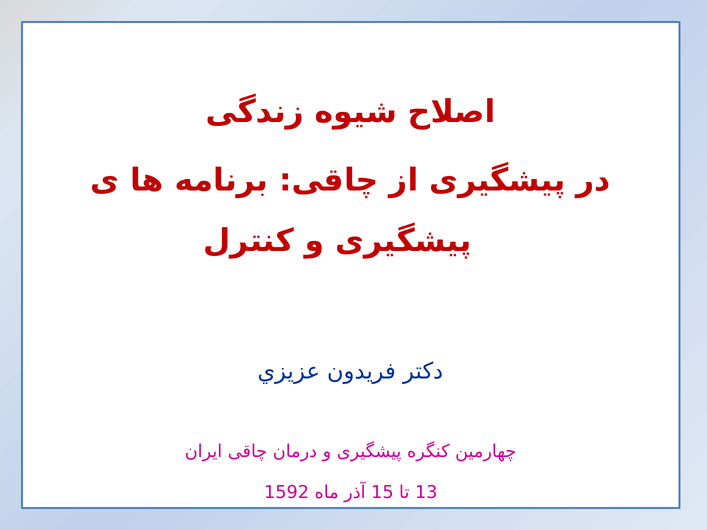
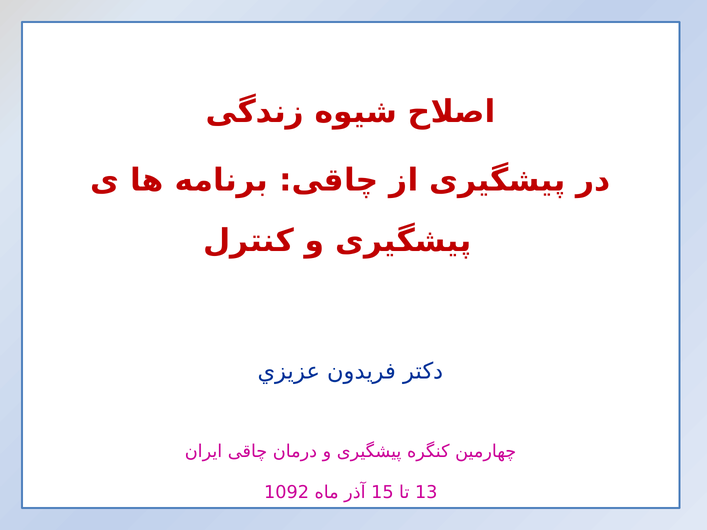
1592: 1592 -> 1092
